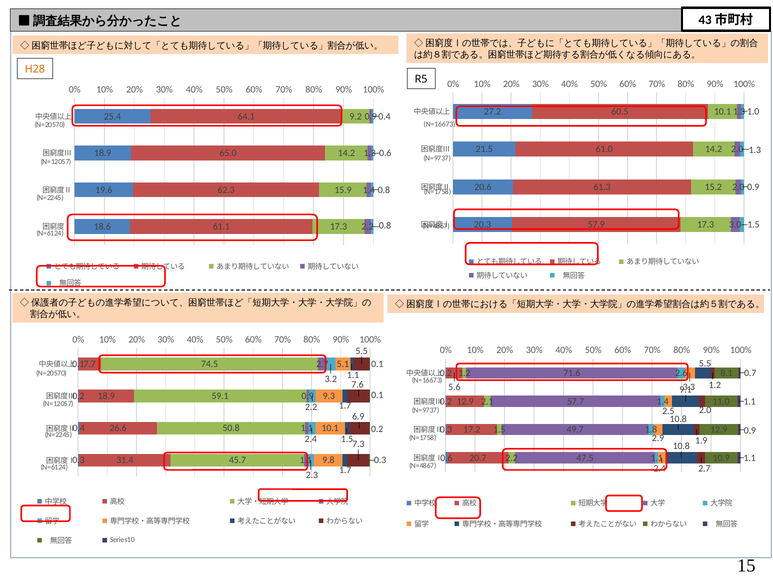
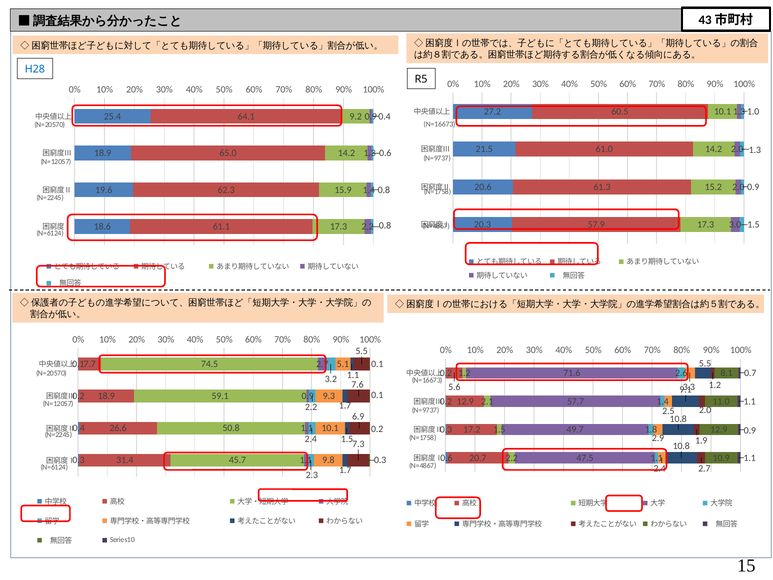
H28 colour: orange -> blue
